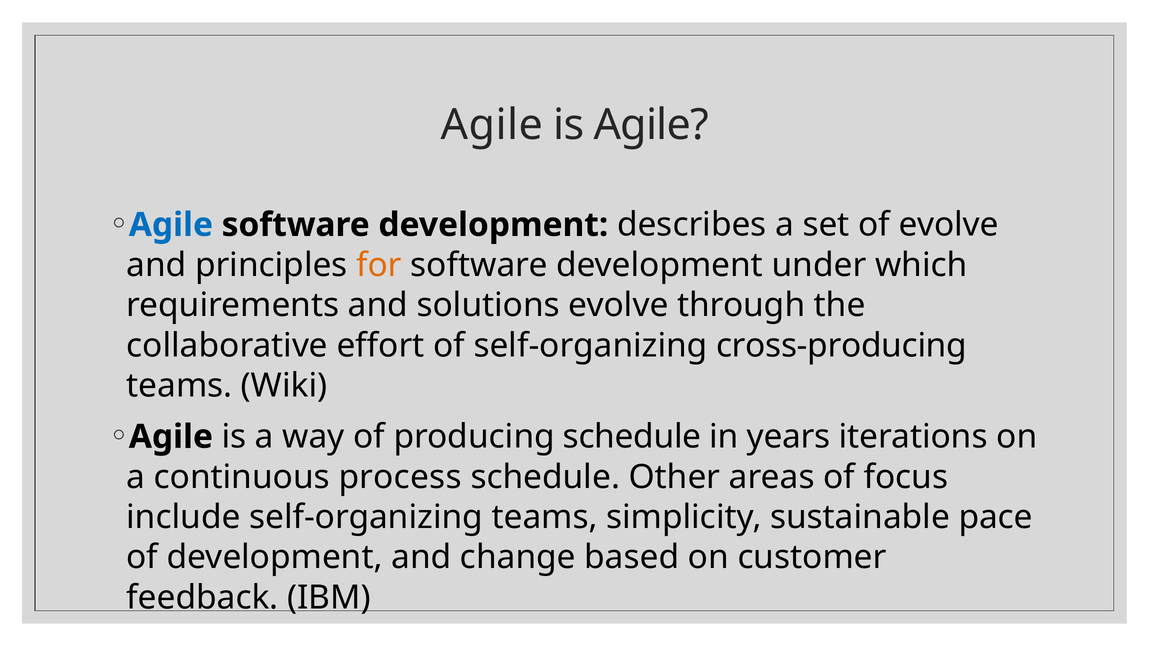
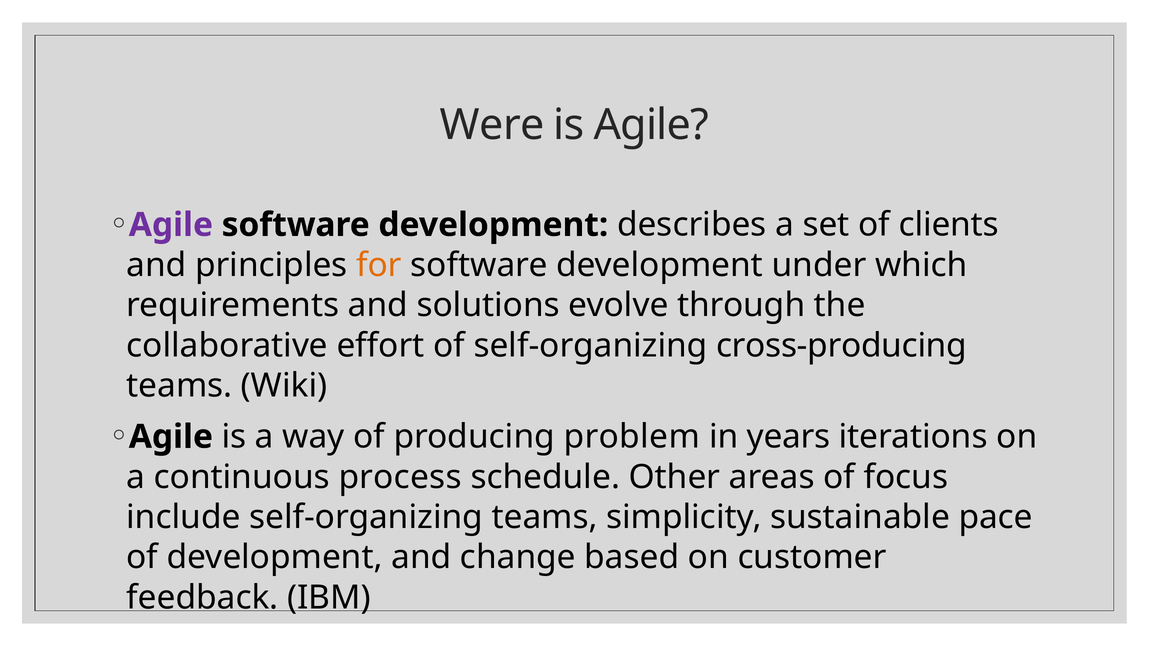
Agile at (492, 125): Agile -> Were
Agile at (171, 225) colour: blue -> purple
of evolve: evolve -> clients
producing schedule: schedule -> problem
